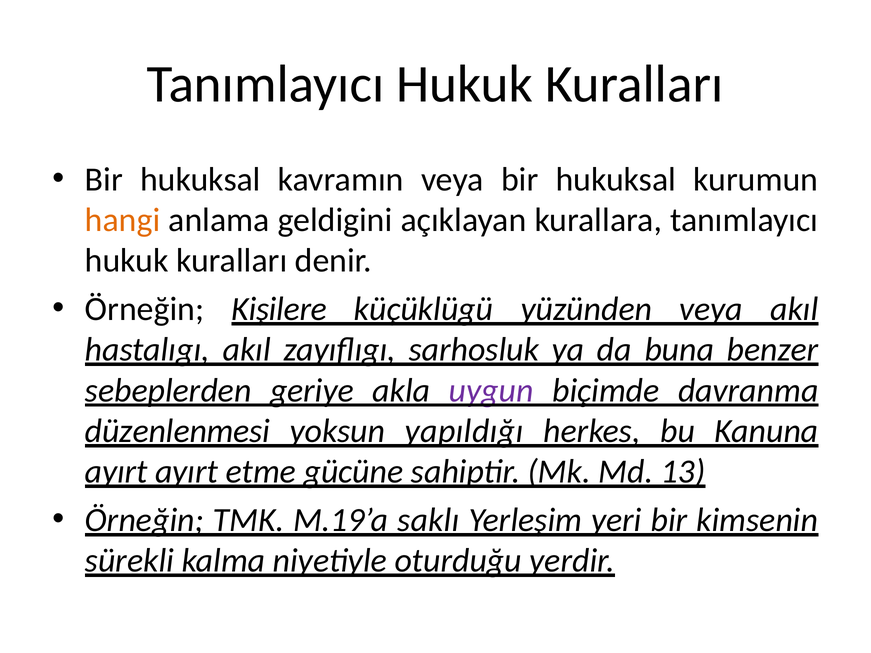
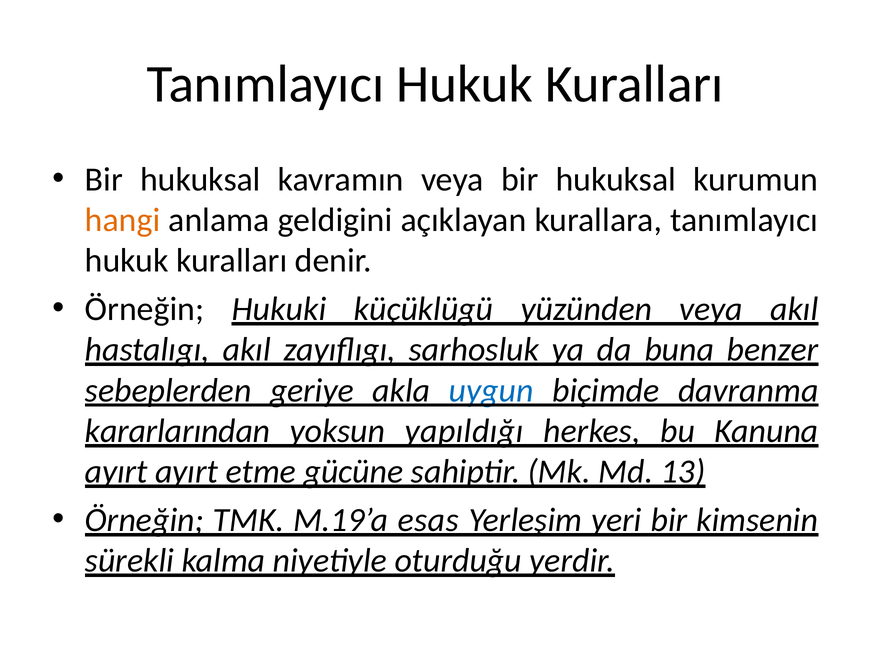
Kişilere: Kişilere -> Hukuki
uygun colour: purple -> blue
düzenlenmesi: düzenlenmesi -> kararlarından
saklı: saklı -> esas
